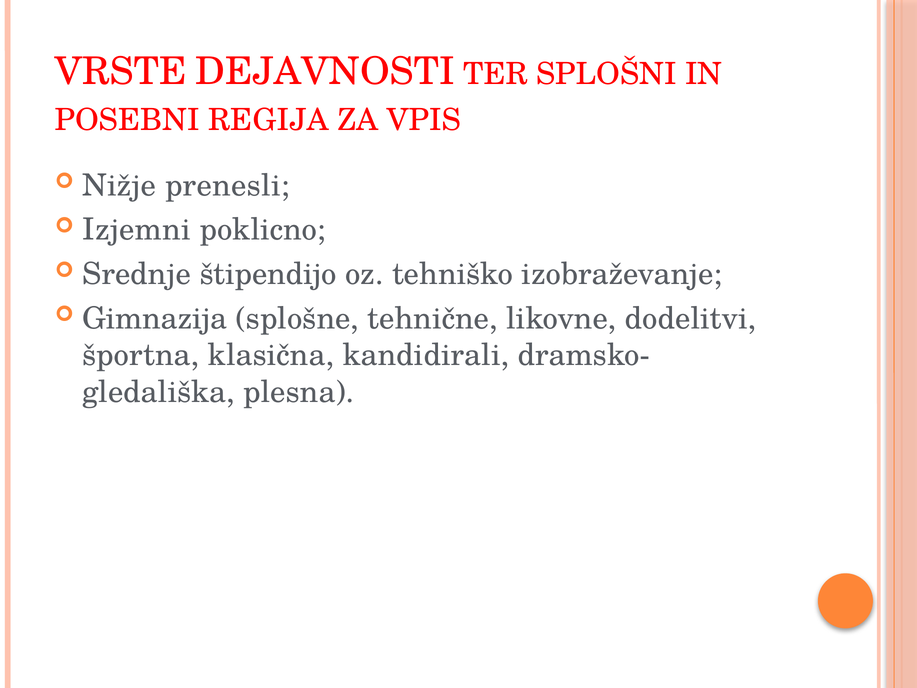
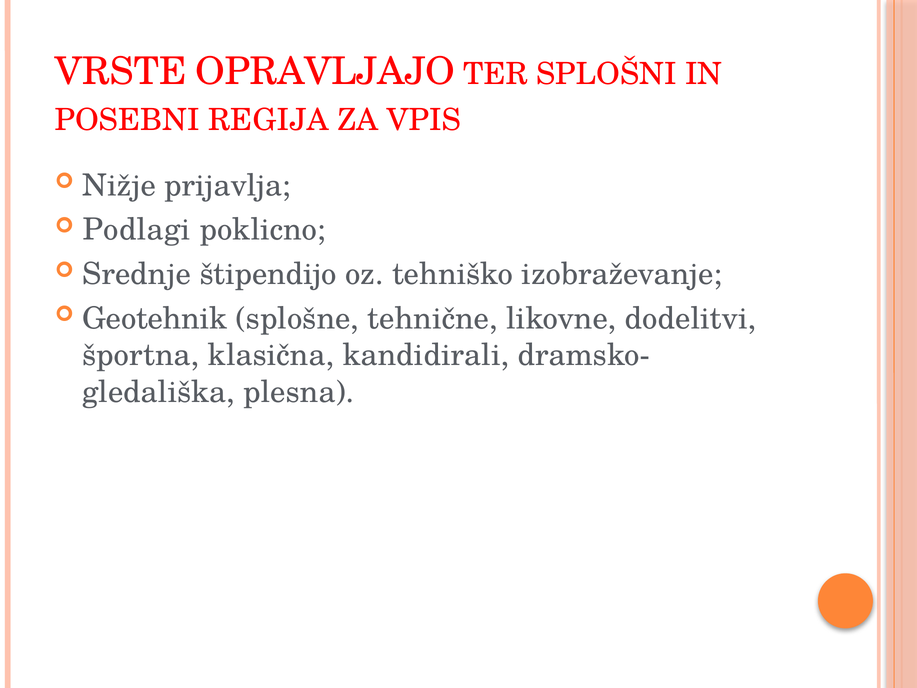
DEJAVNOSTI: DEJAVNOSTI -> OPRAVLJAJO
prenesli: prenesli -> prijavlja
Izjemni: Izjemni -> Podlagi
Gimnazija: Gimnazija -> Geotehnik
